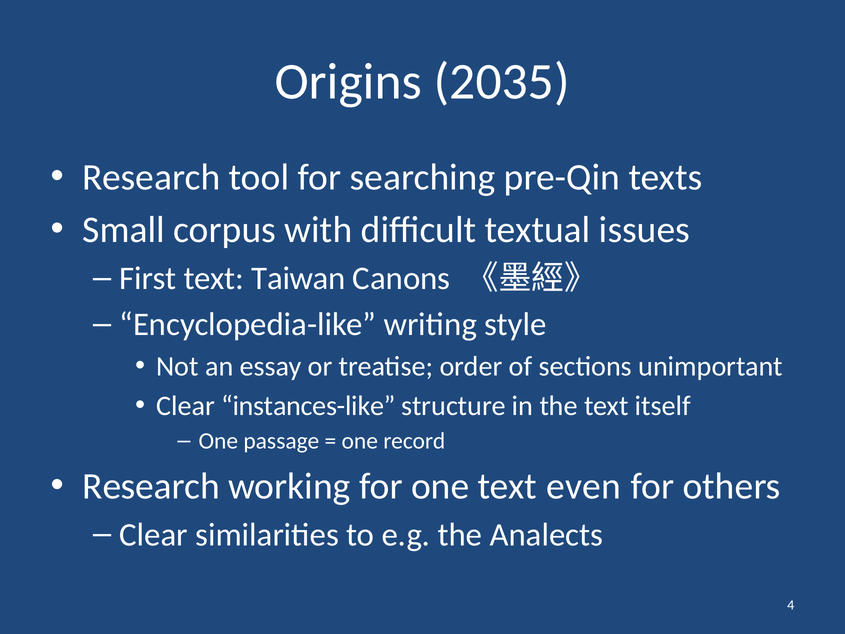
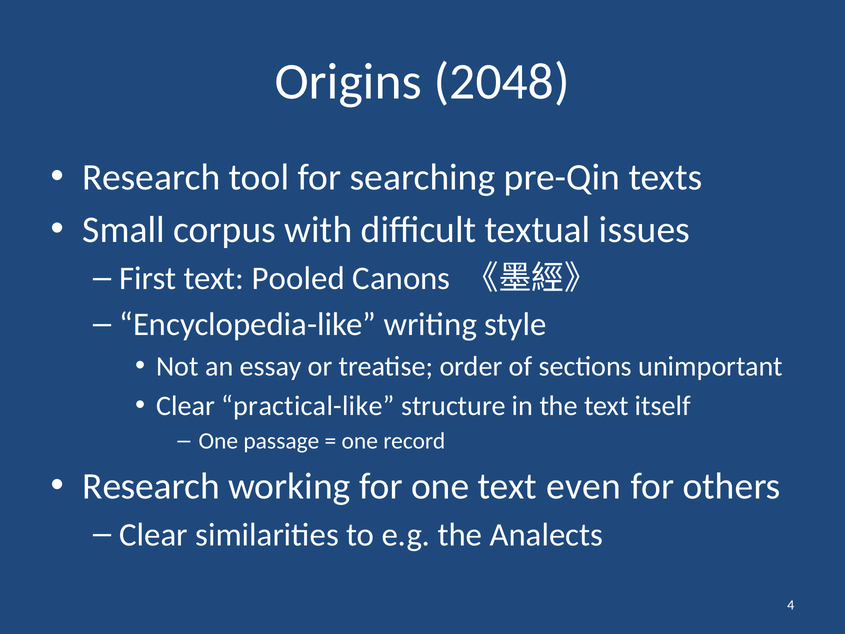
2035: 2035 -> 2048
Taiwan: Taiwan -> Pooled
instances-like: instances-like -> practical-like
